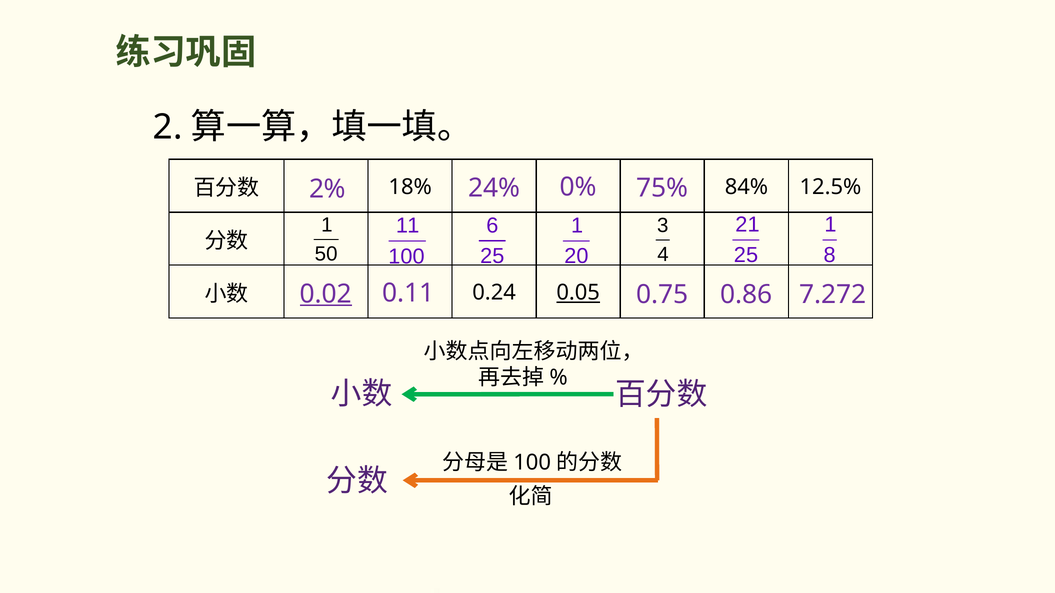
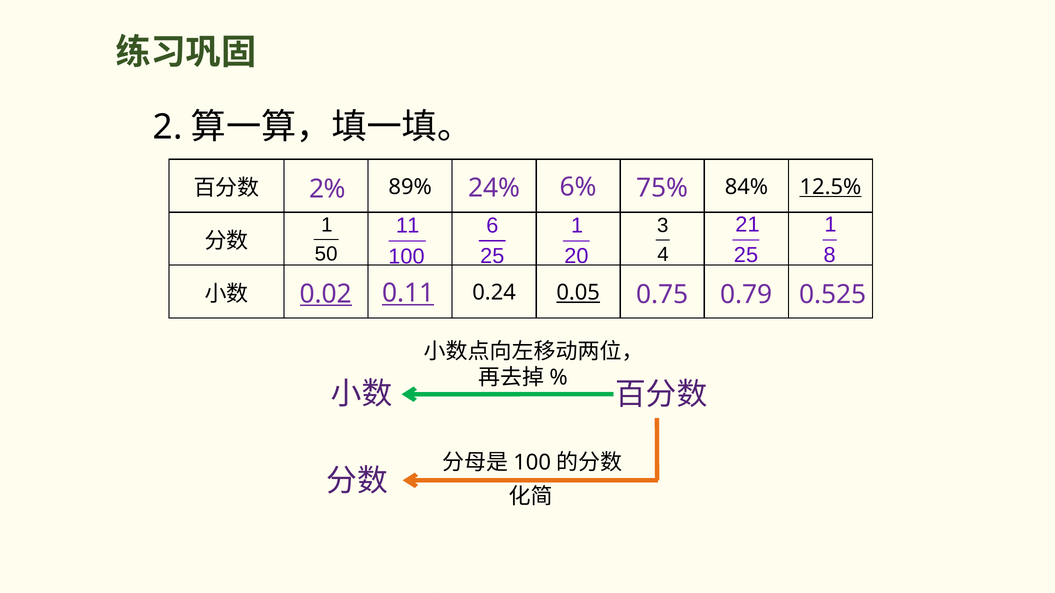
18%: 18% -> 89%
12.5% underline: none -> present
0%: 0% -> 6%
0.11 underline: none -> present
0.86: 0.86 -> 0.79
7.272: 7.272 -> 0.525
